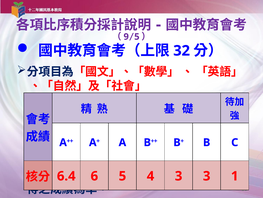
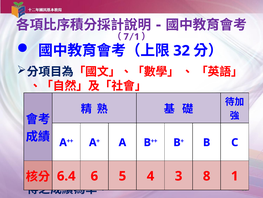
9: 9 -> 7
5 at (137, 37): 5 -> 1
3 at (207, 175): 3 -> 8
